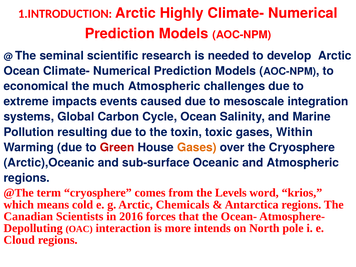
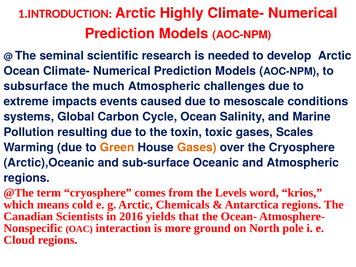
economical: economical -> subsurface
integration: integration -> conditions
Within: Within -> Scales
Green colour: red -> orange
forces: forces -> yields
Depolluting: Depolluting -> Nonspecific
intends: intends -> ground
